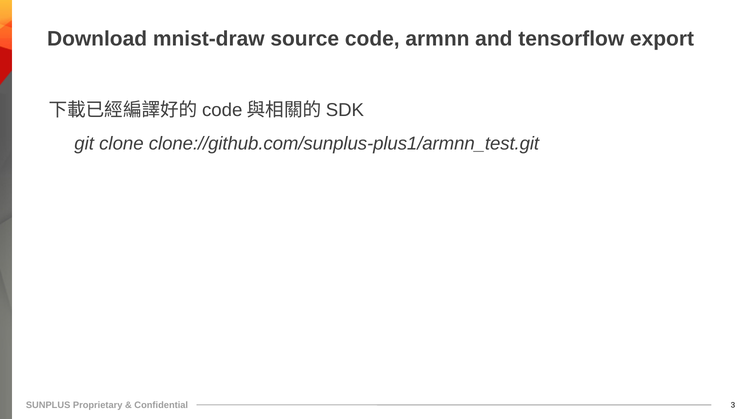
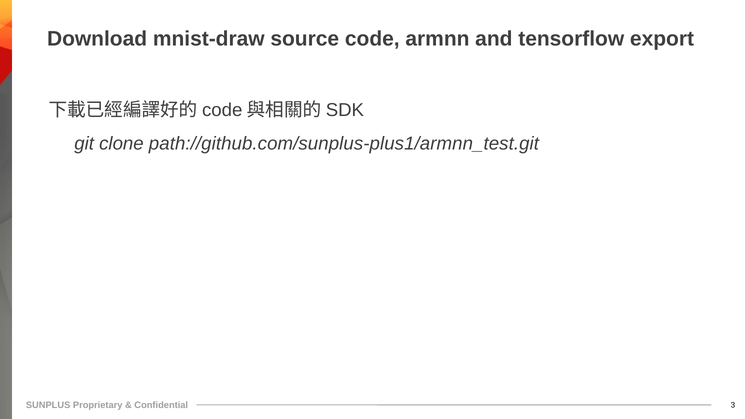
clone://github.com/sunplus-plus1/armnn_test.git: clone://github.com/sunplus-plus1/armnn_test.git -> path://github.com/sunplus-plus1/armnn_test.git
